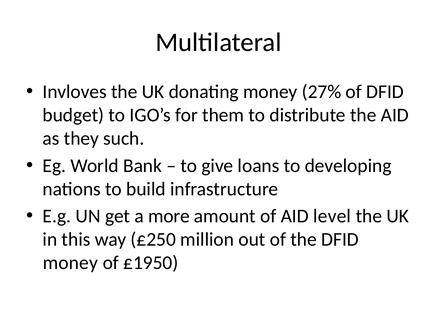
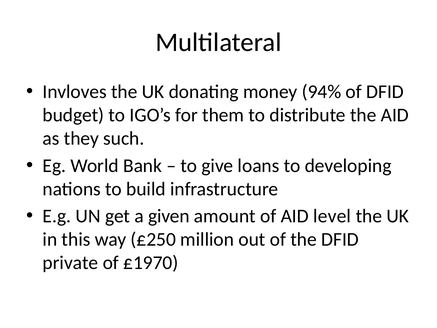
27%: 27% -> 94%
more: more -> given
money at (70, 263): money -> private
£1950: £1950 -> £1970
